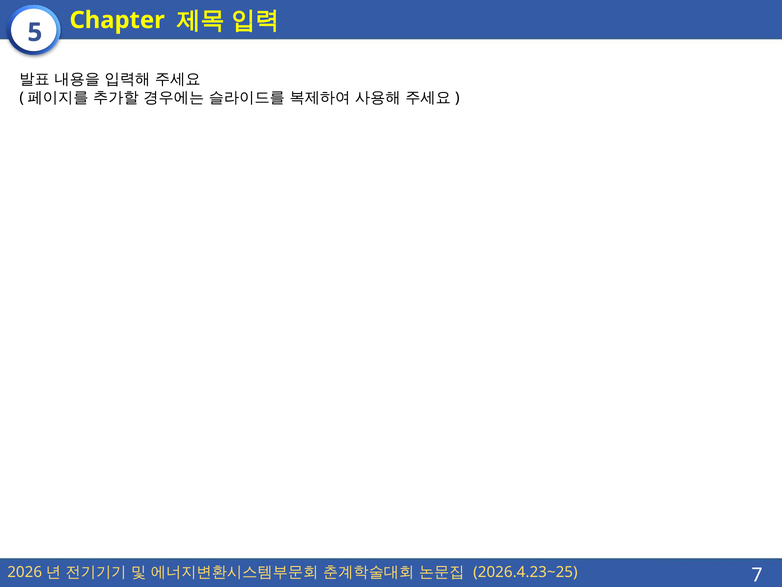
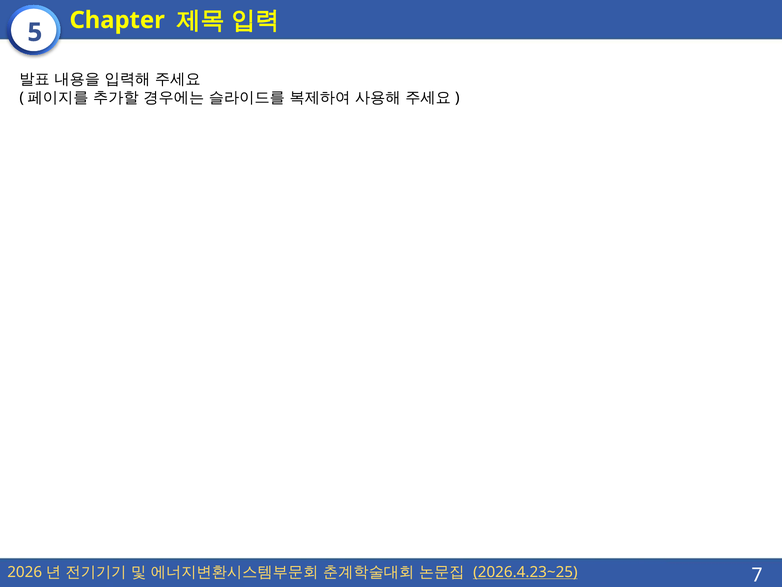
2026.4.23~25 underline: none -> present
